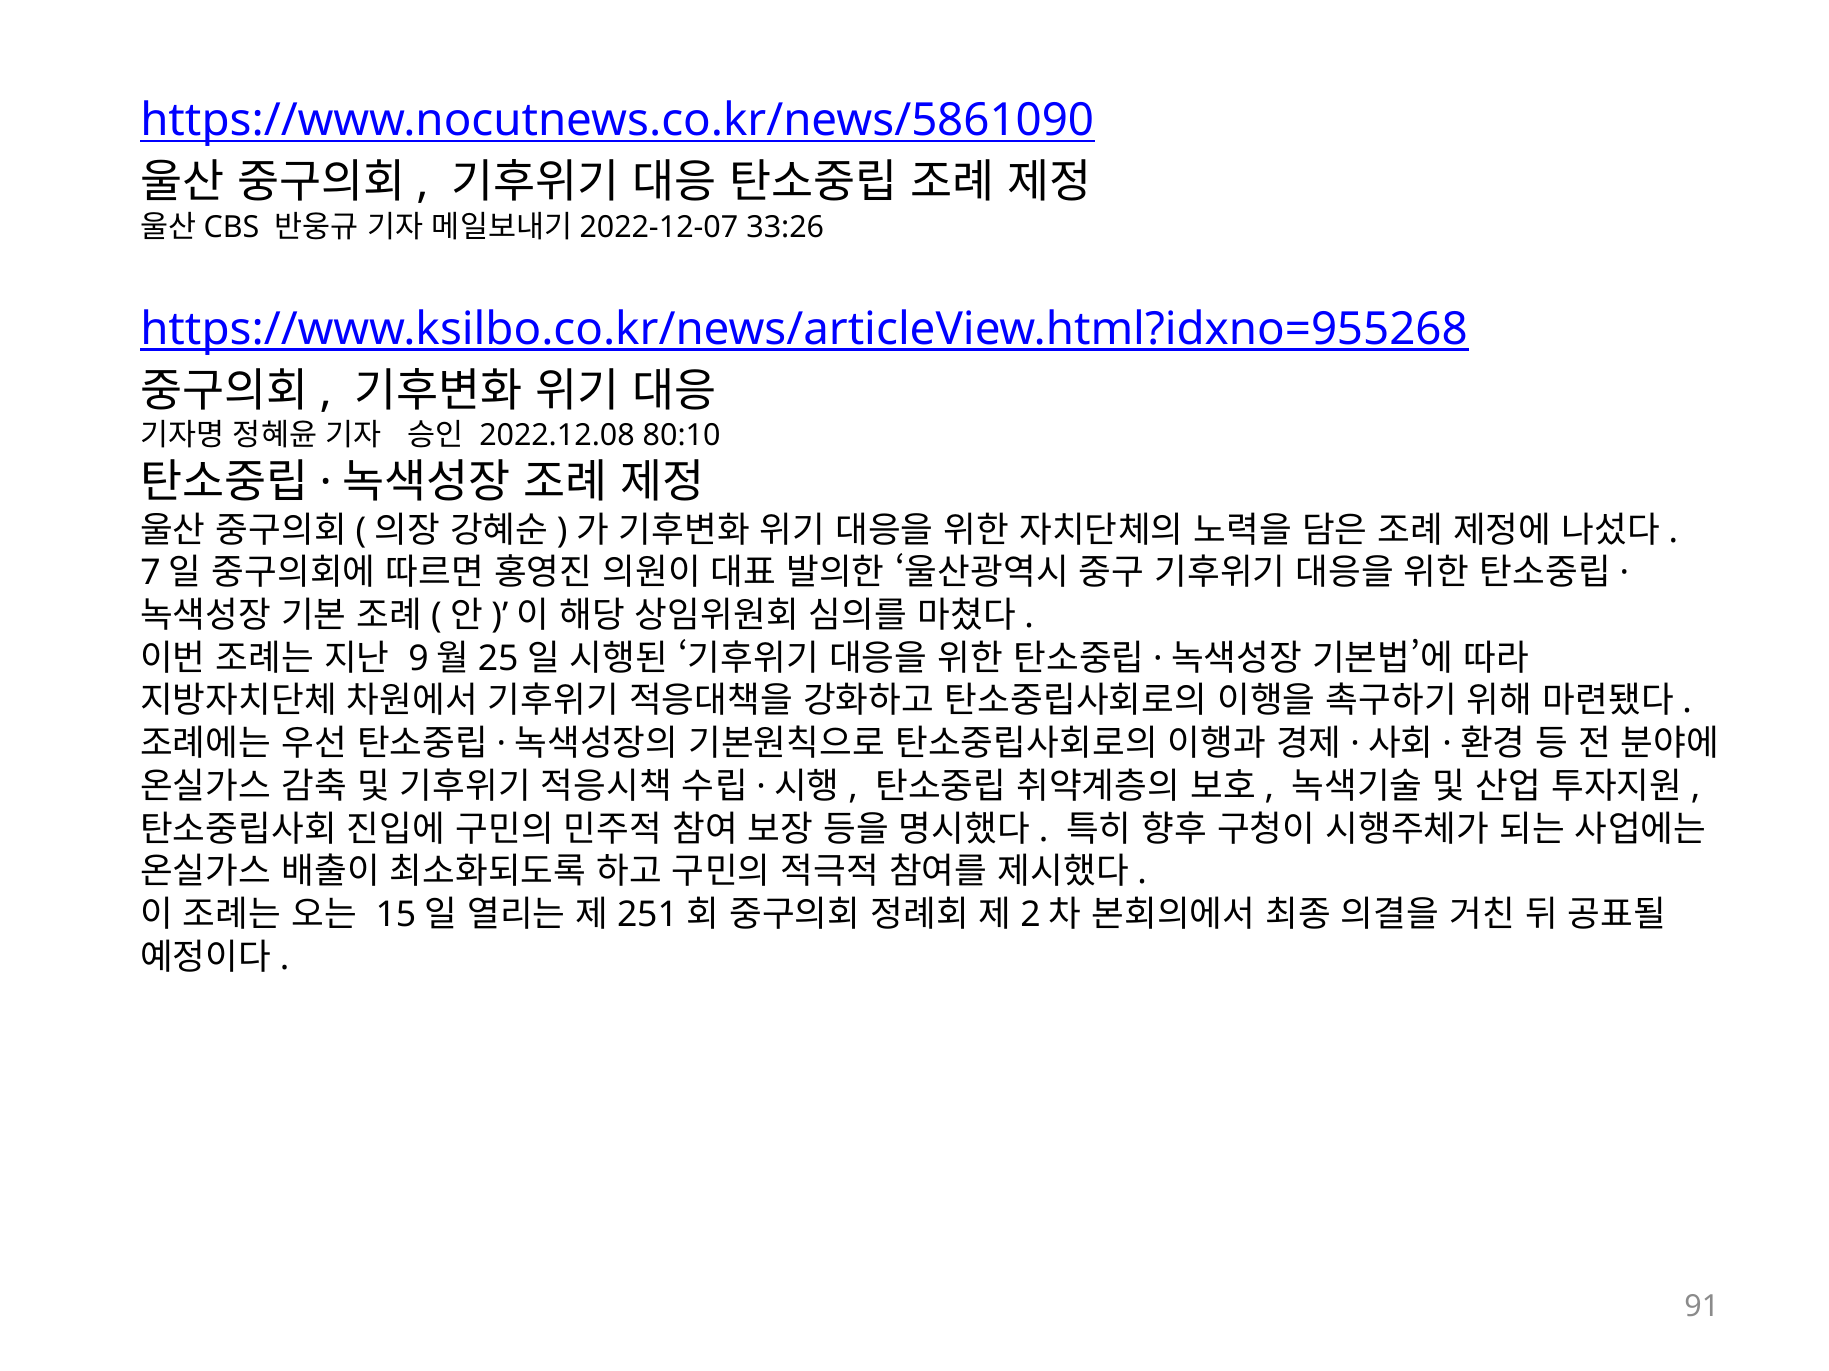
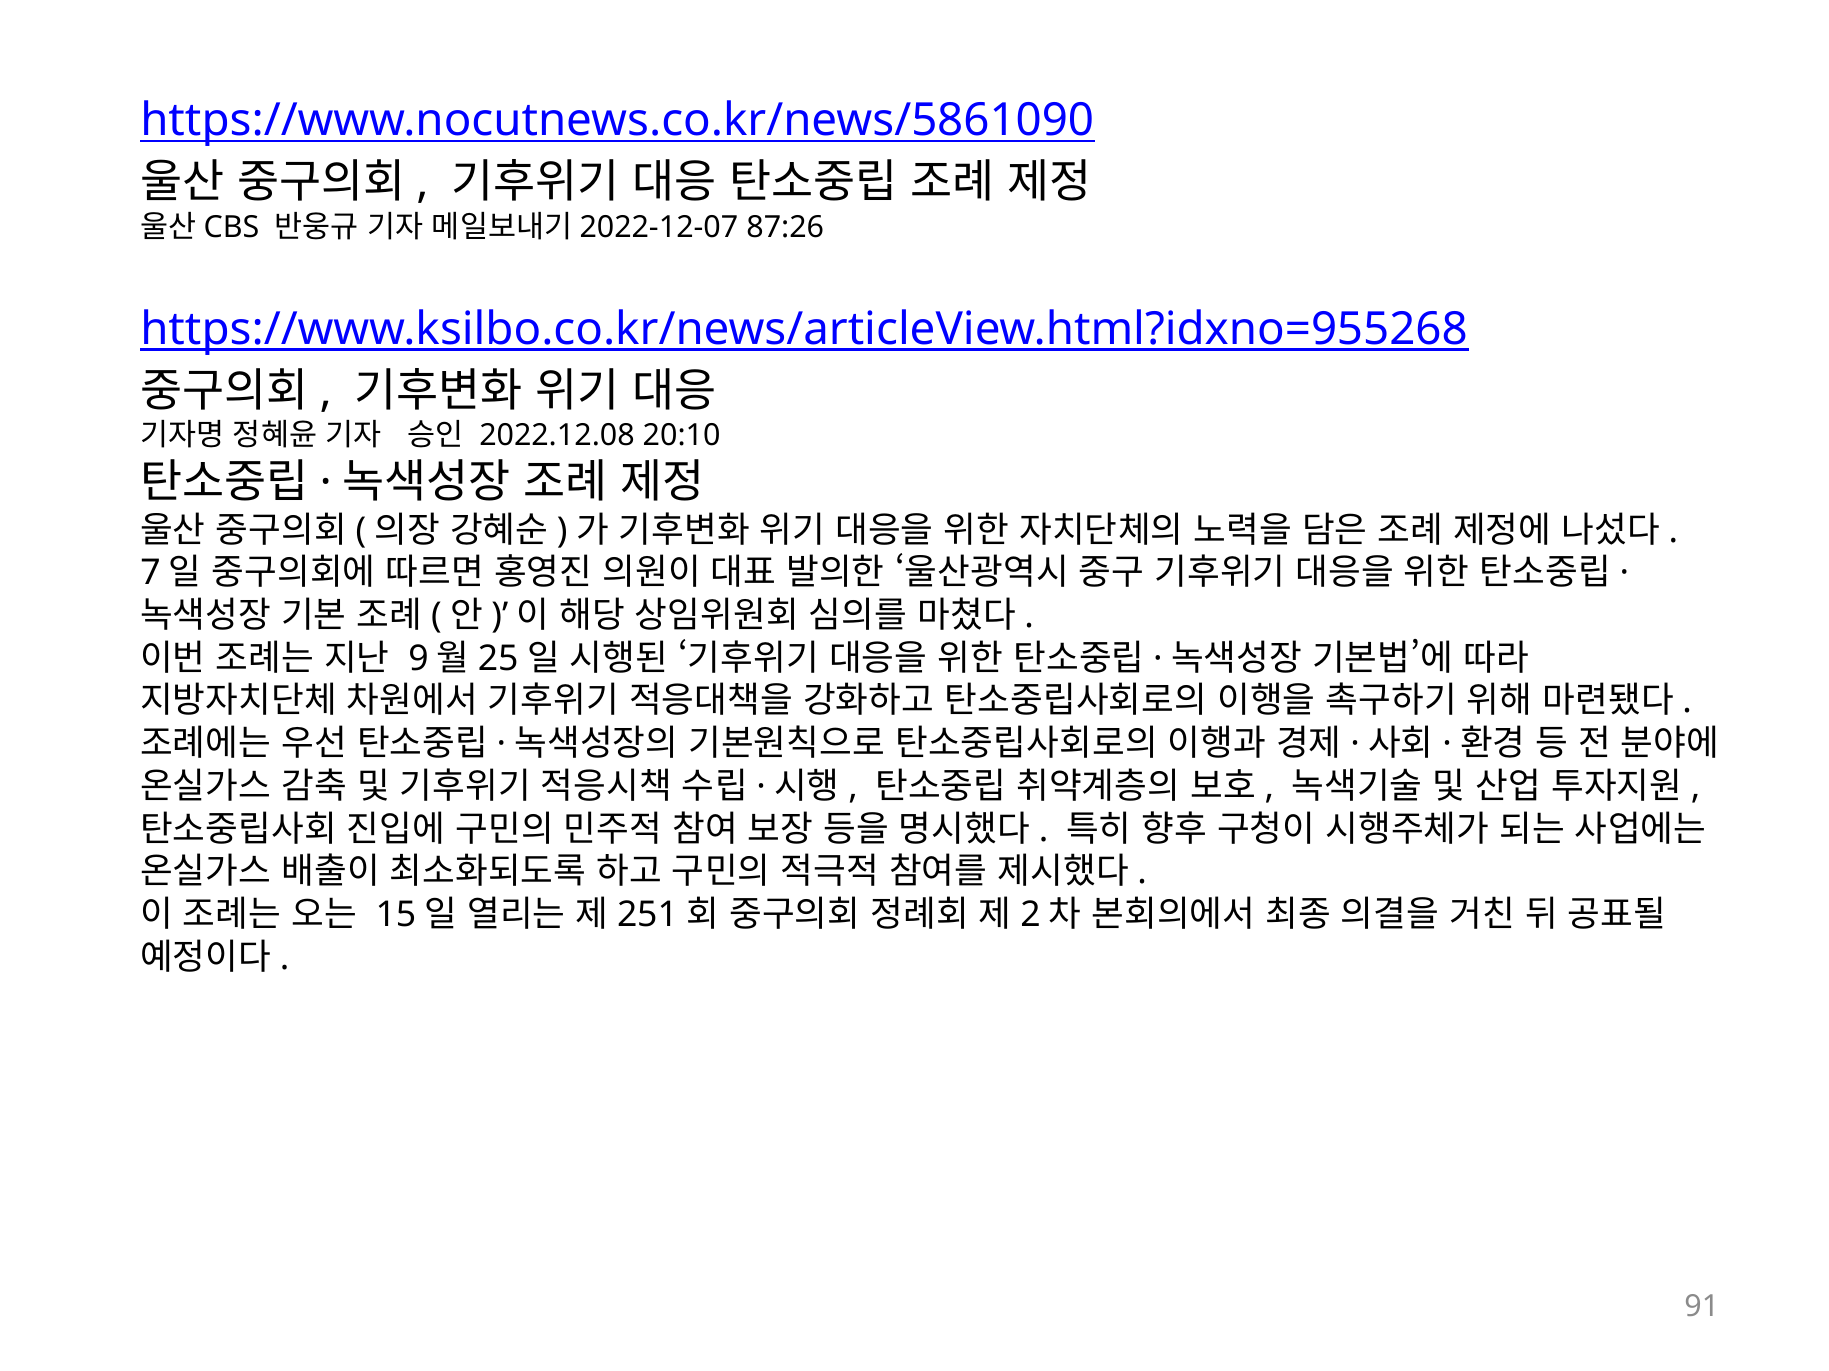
33:26: 33:26 -> 87:26
80:10: 80:10 -> 20:10
